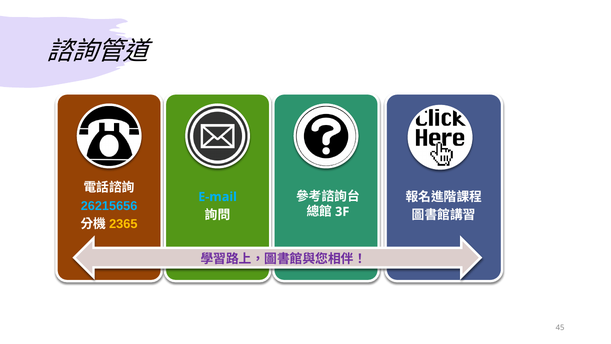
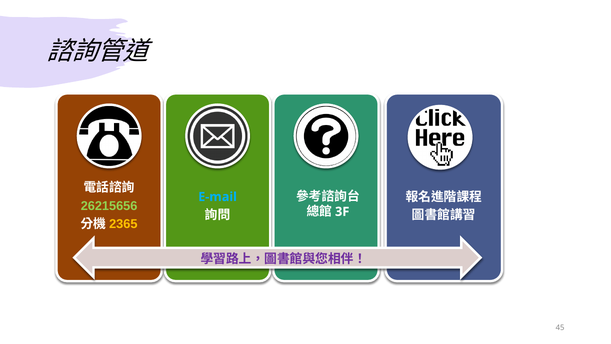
26215656 colour: light blue -> light green
